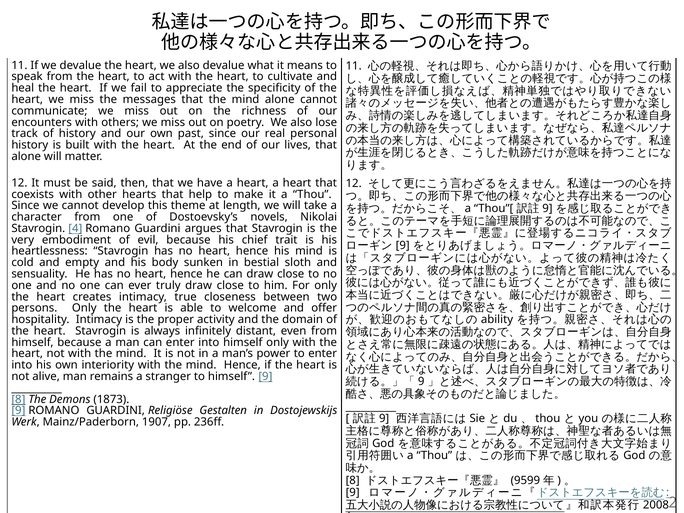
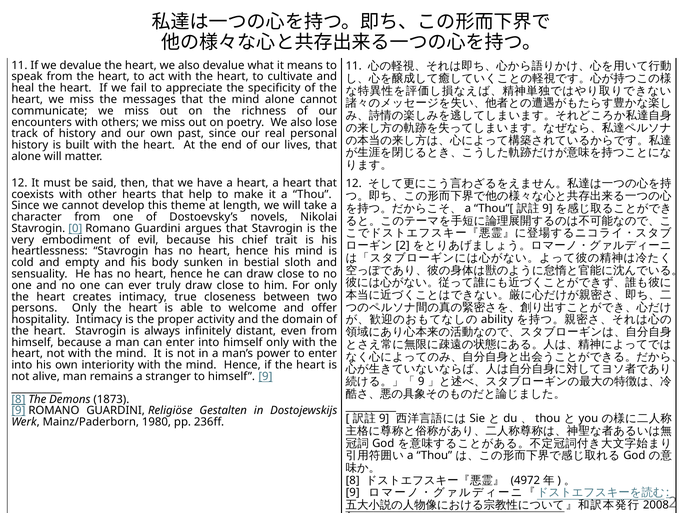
4: 4 -> 0
9 at (403, 246): 9 -> 2
1907: 1907 -> 1980
9599: 9599 -> 4972
